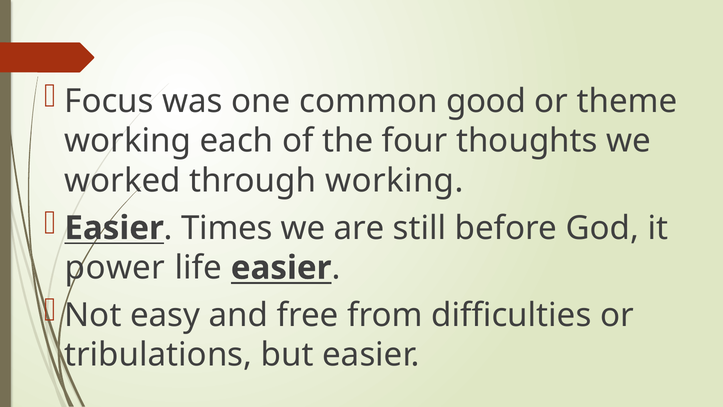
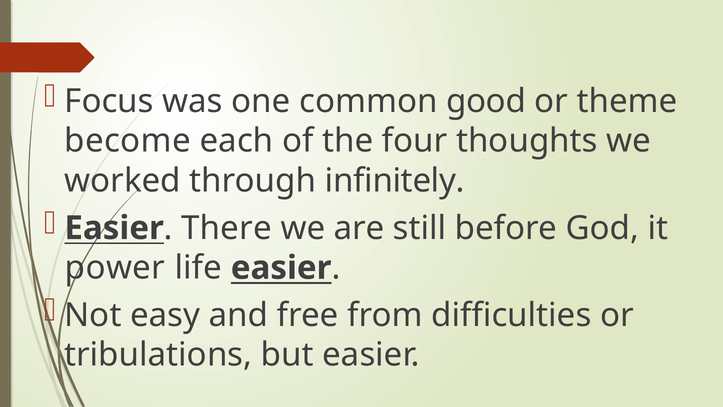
working at (128, 141): working -> become
through working: working -> infinitely
Times: Times -> There
